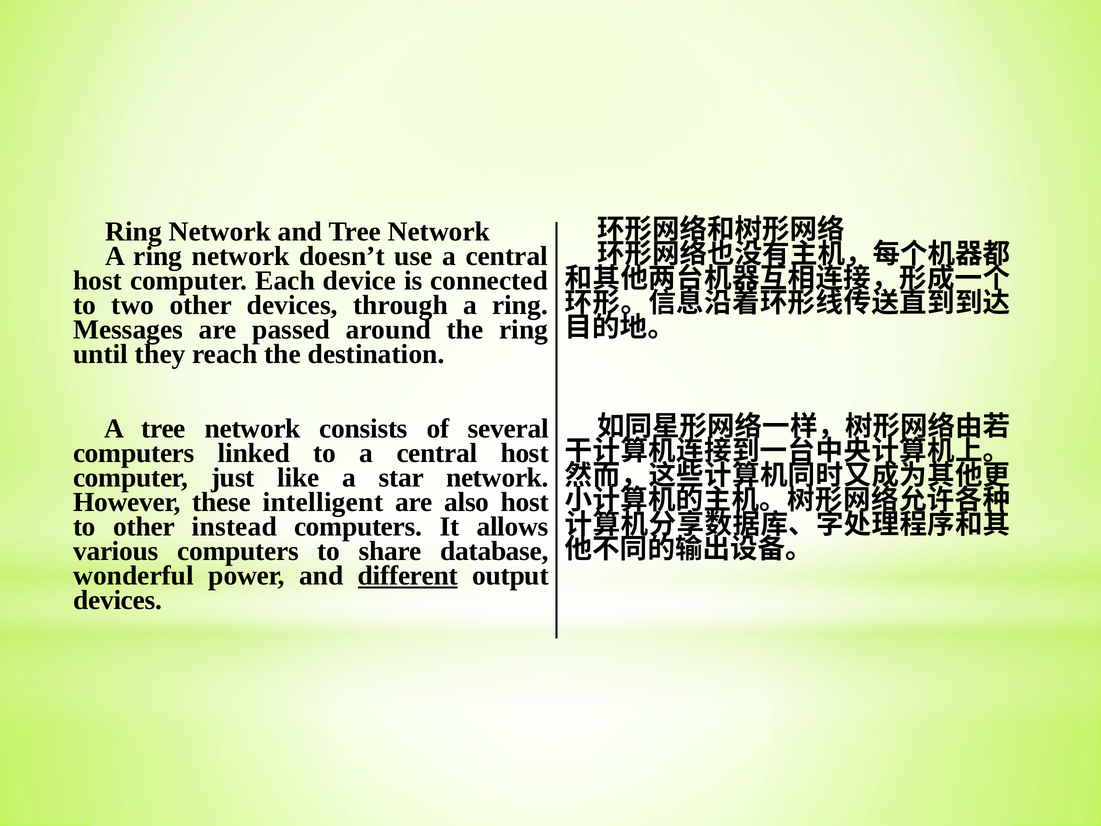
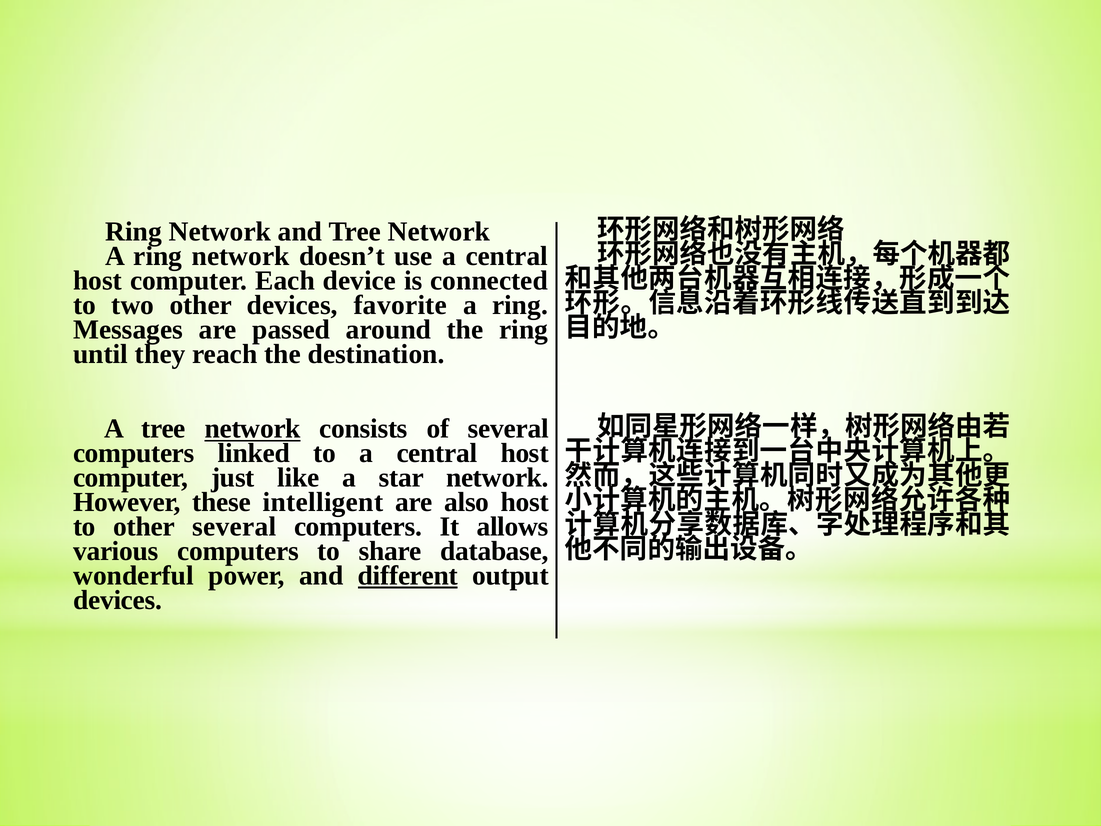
through: through -> favorite
network at (253, 429) underline: none -> present
other instead: instead -> several
